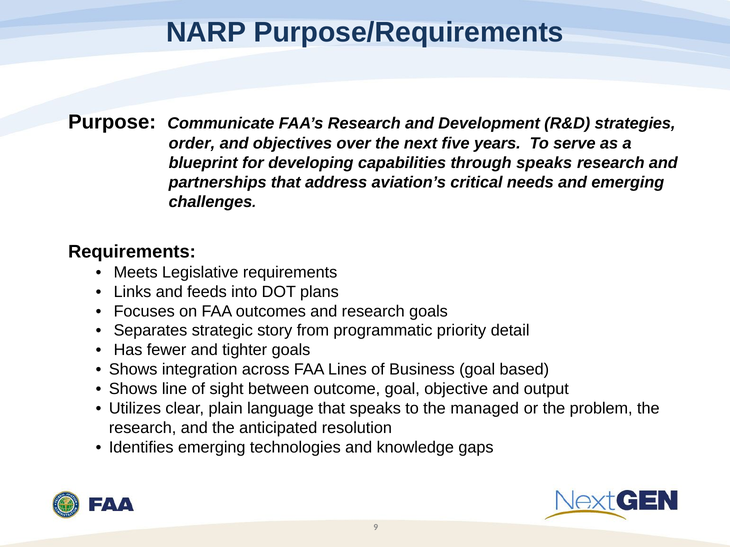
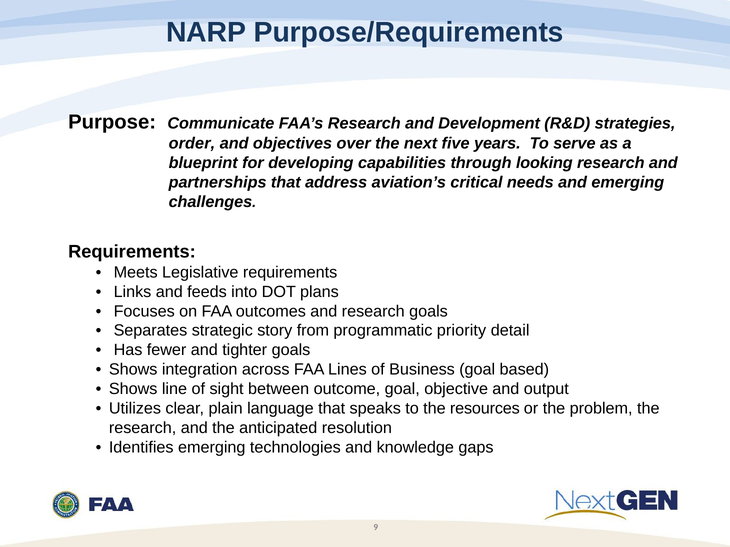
through speaks: speaks -> looking
managed: managed -> resources
